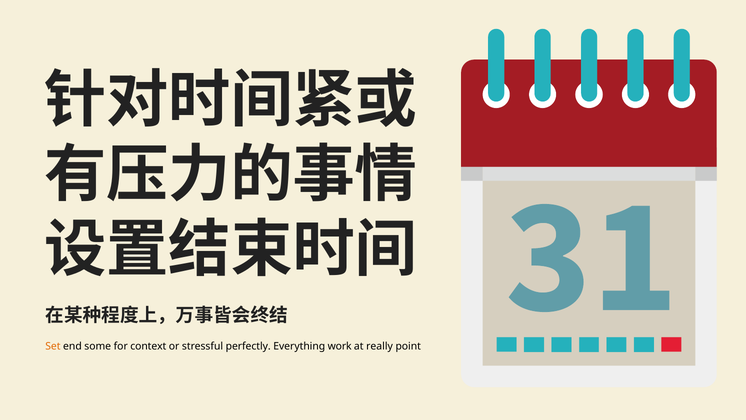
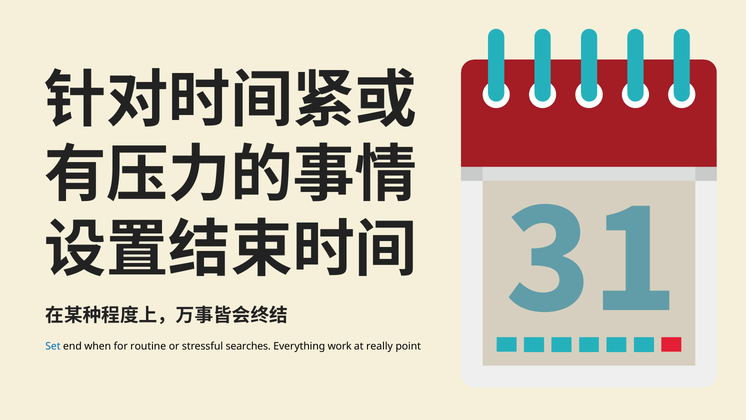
Set colour: orange -> blue
some: some -> when
context: context -> routine
perfectly: perfectly -> searches
